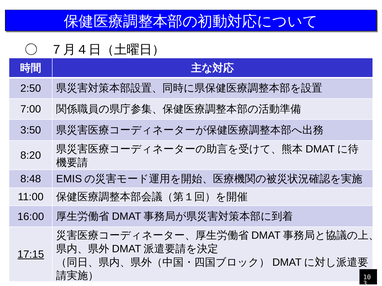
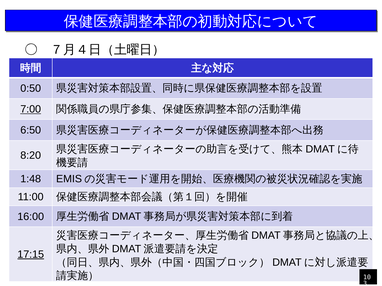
2:50: 2:50 -> 0:50
7:00 underline: none -> present
3:50: 3:50 -> 6:50
8:48: 8:48 -> 1:48
